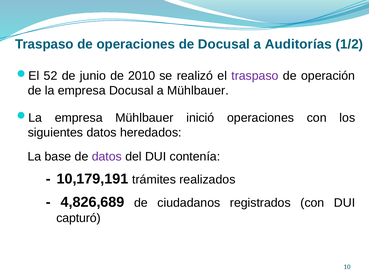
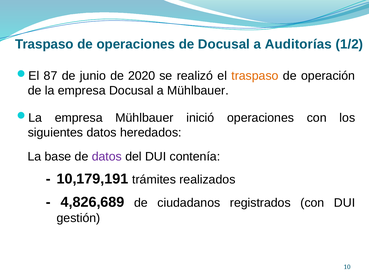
52: 52 -> 87
2010: 2010 -> 2020
traspaso at (255, 76) colour: purple -> orange
capturó: capturó -> gestión
